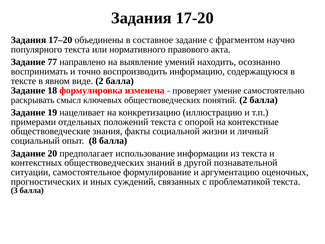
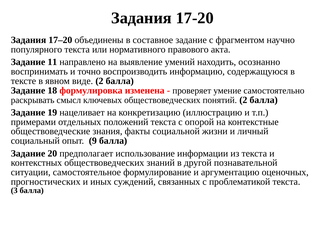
77: 77 -> 11
8: 8 -> 9
